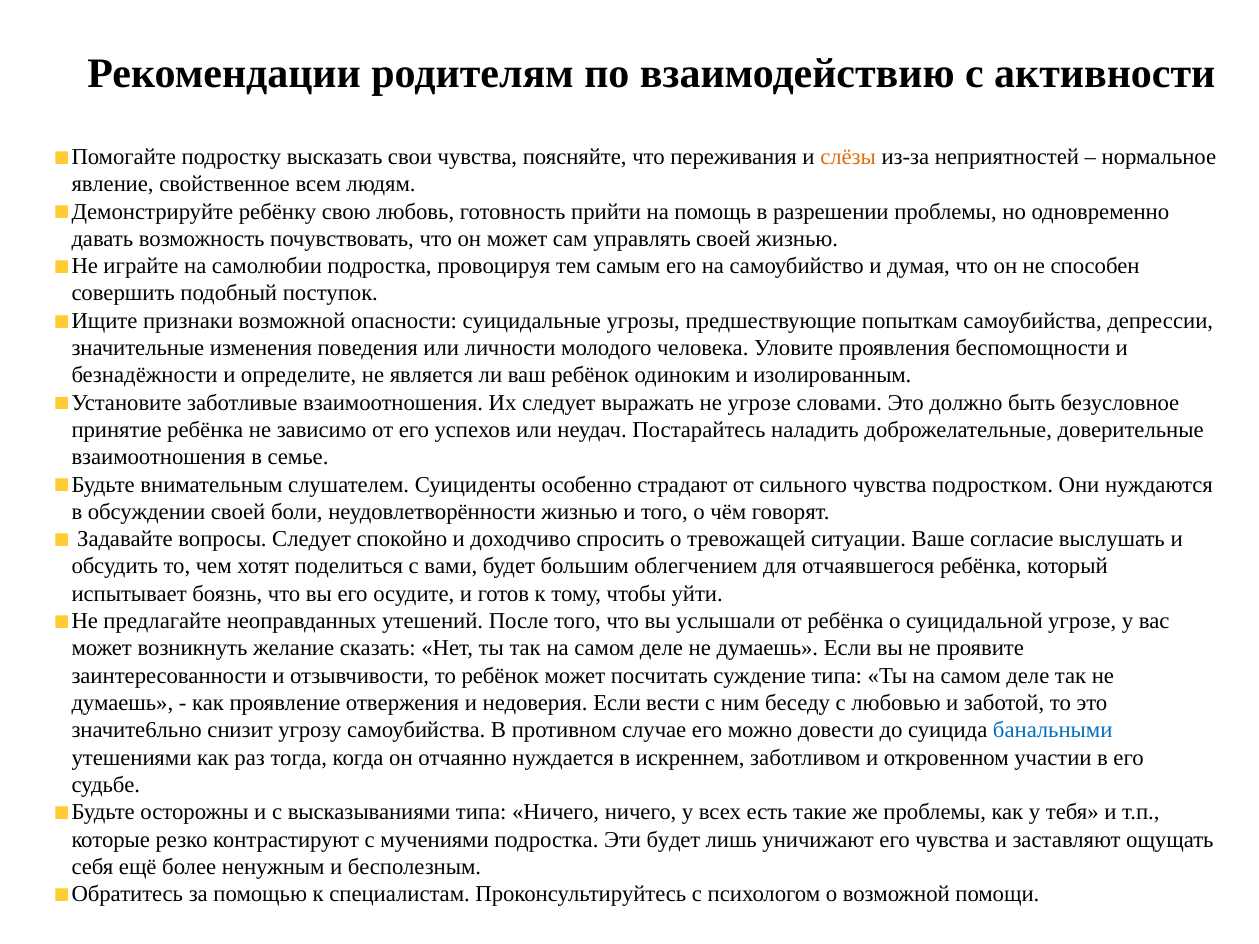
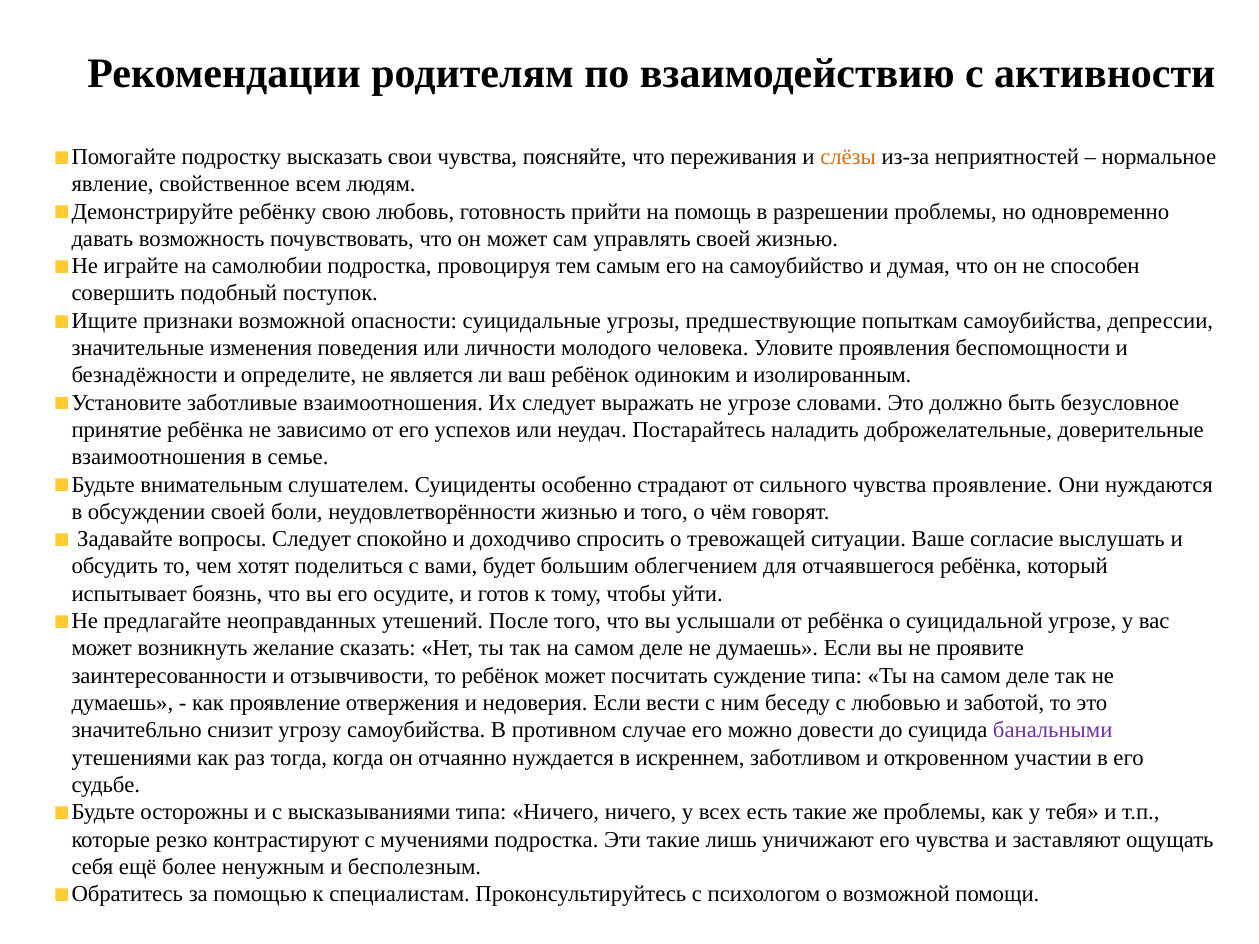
чувства подростком: подростком -> проявление
банальными colour: blue -> purple
Эти будет: будет -> такие
